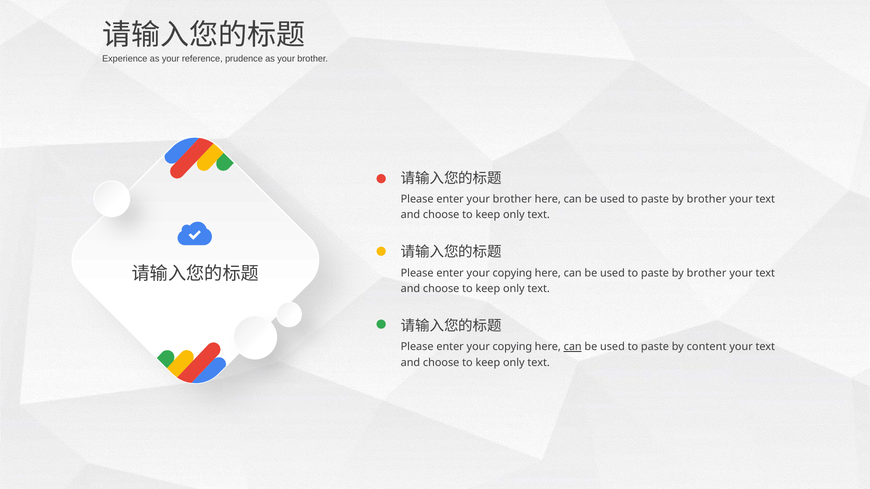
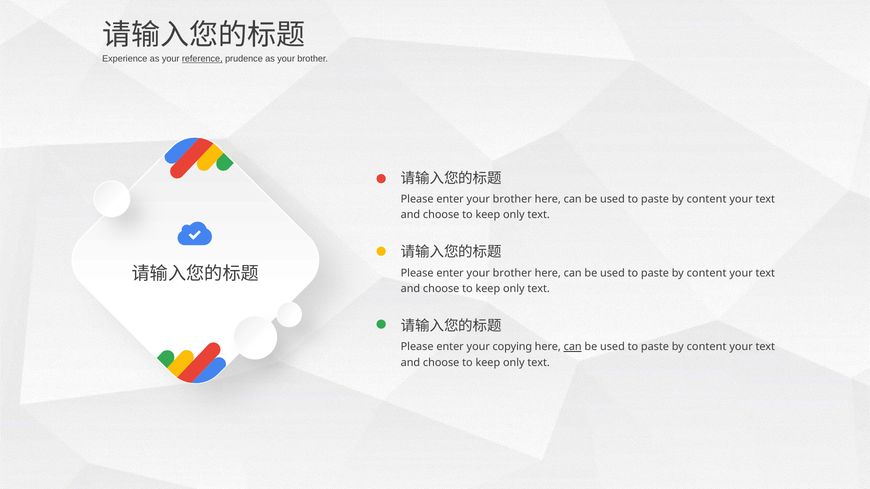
reference underline: none -> present
brother at (707, 199): brother -> content
copying at (512, 273): copying -> brother
brother at (707, 273): brother -> content
